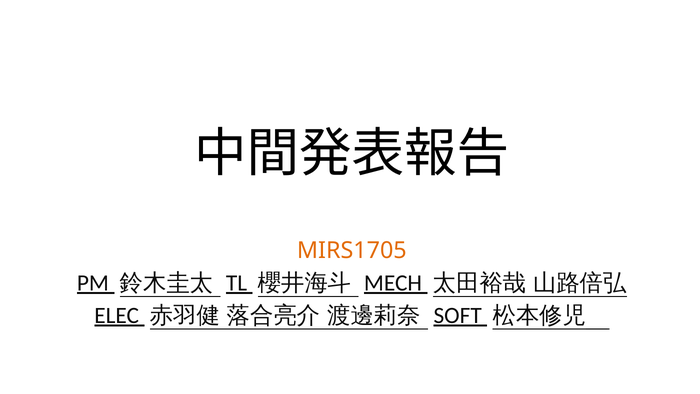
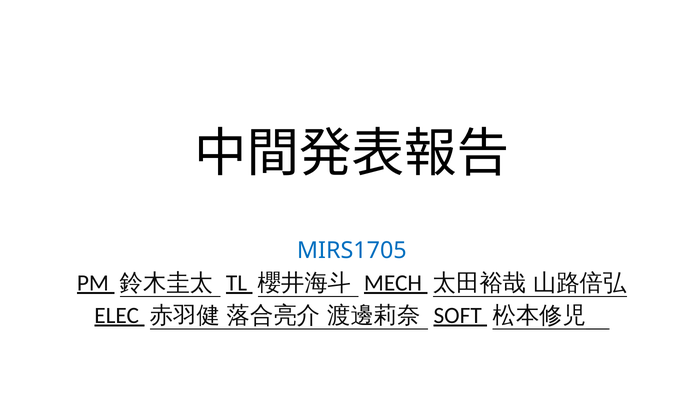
MIRS1705 colour: orange -> blue
